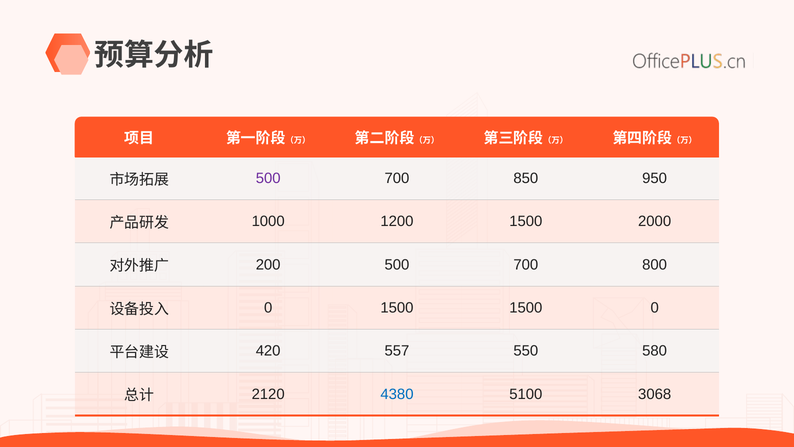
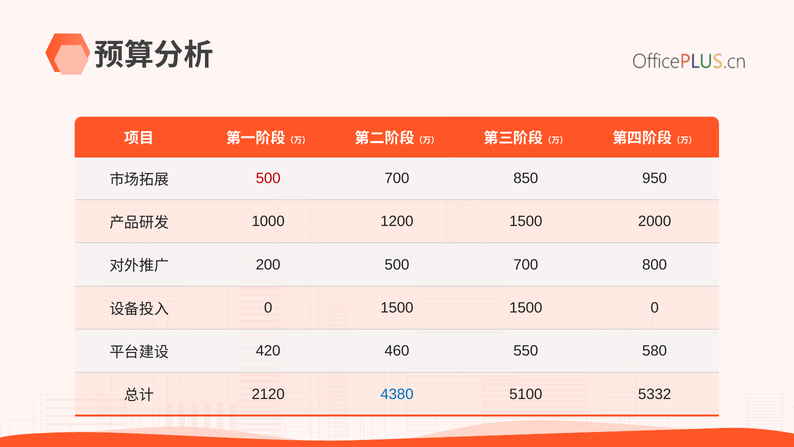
500 at (268, 178) colour: purple -> red
557: 557 -> 460
3068: 3068 -> 5332
